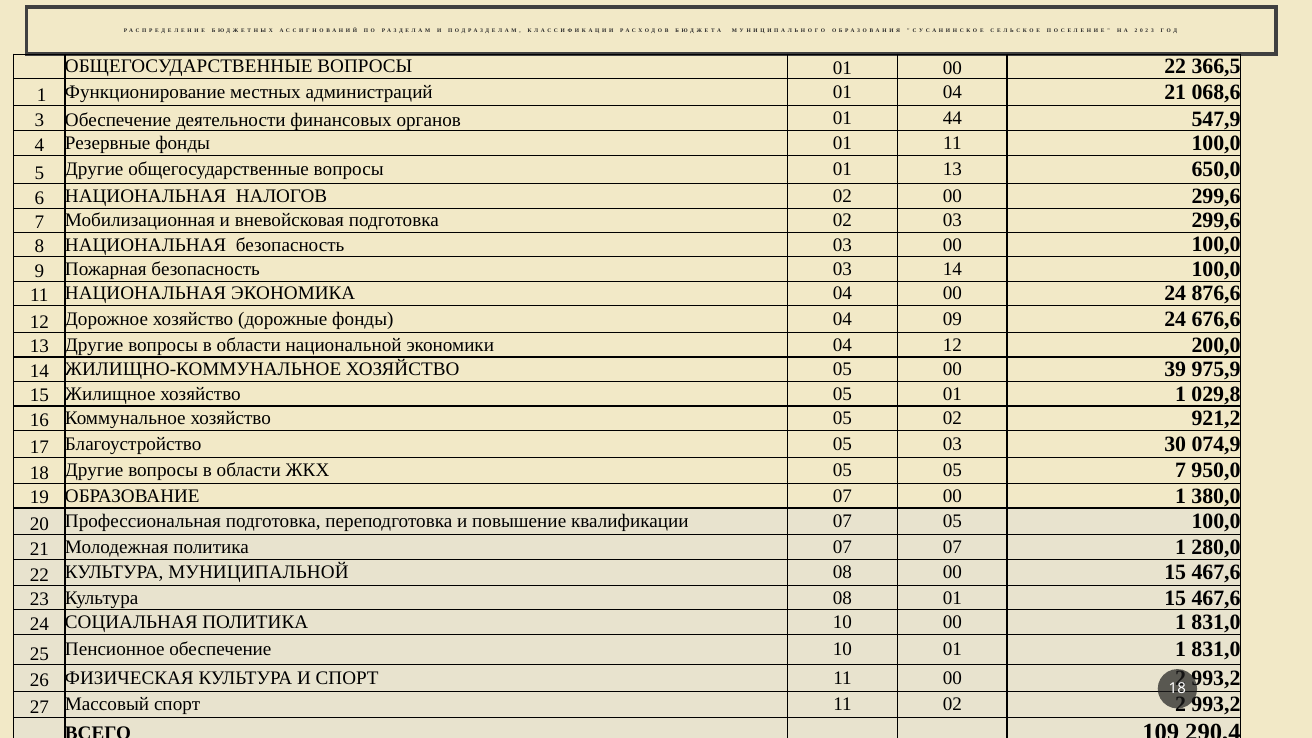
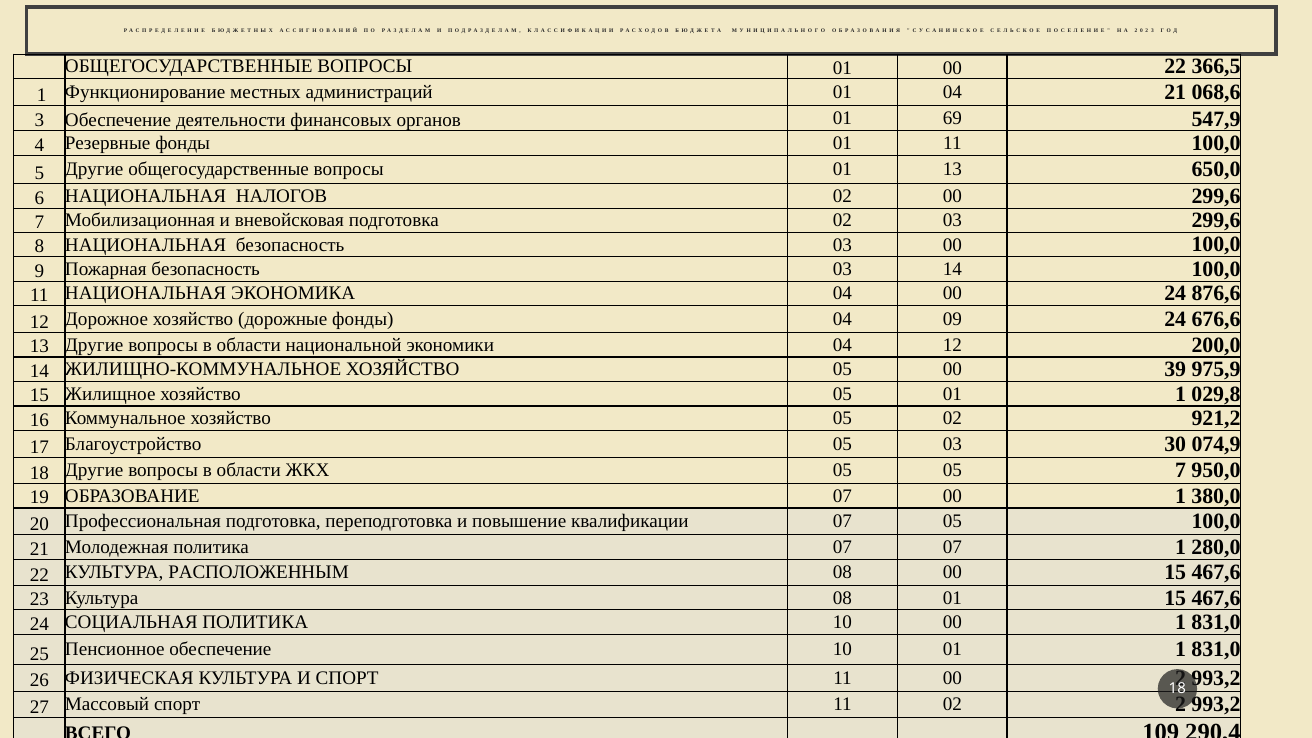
44: 44 -> 69
МУНИЦИПАЛЬНОЙ: МУНИЦИПАЛЬНОЙ -> РАСПОЛОЖЕННЫМ
